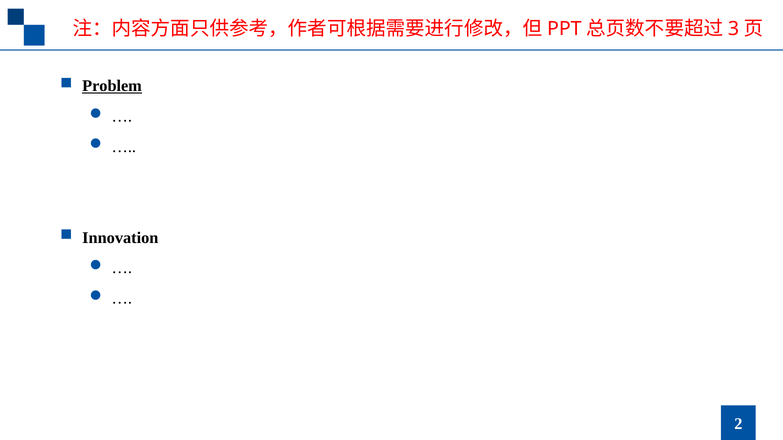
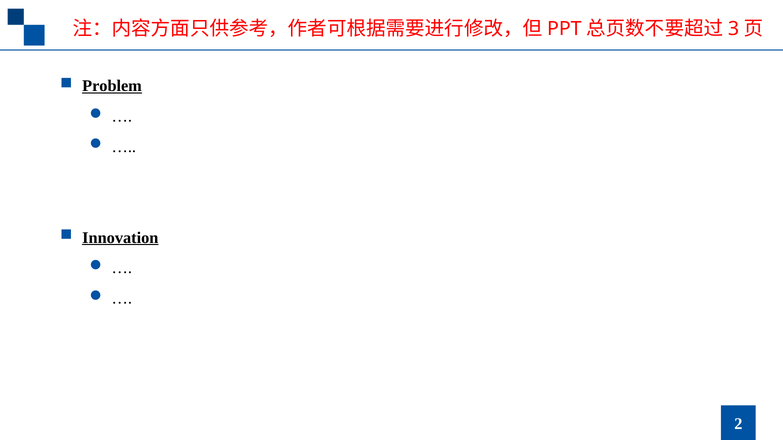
Innovation underline: none -> present
